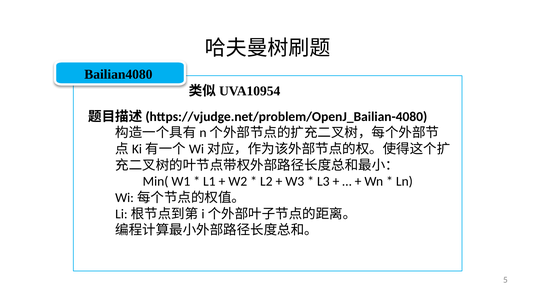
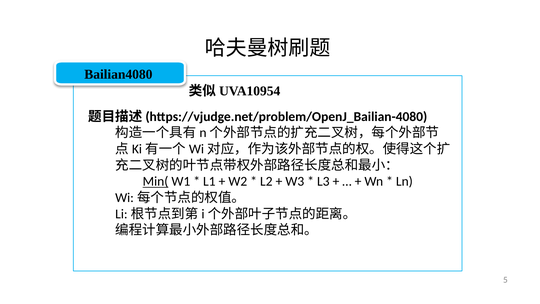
Min( underline: none -> present
